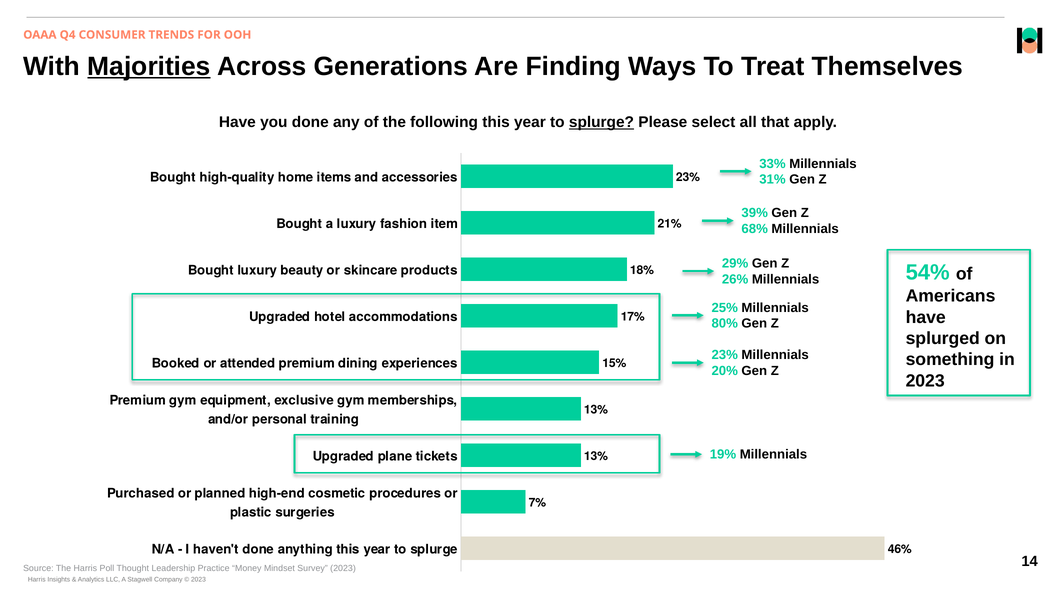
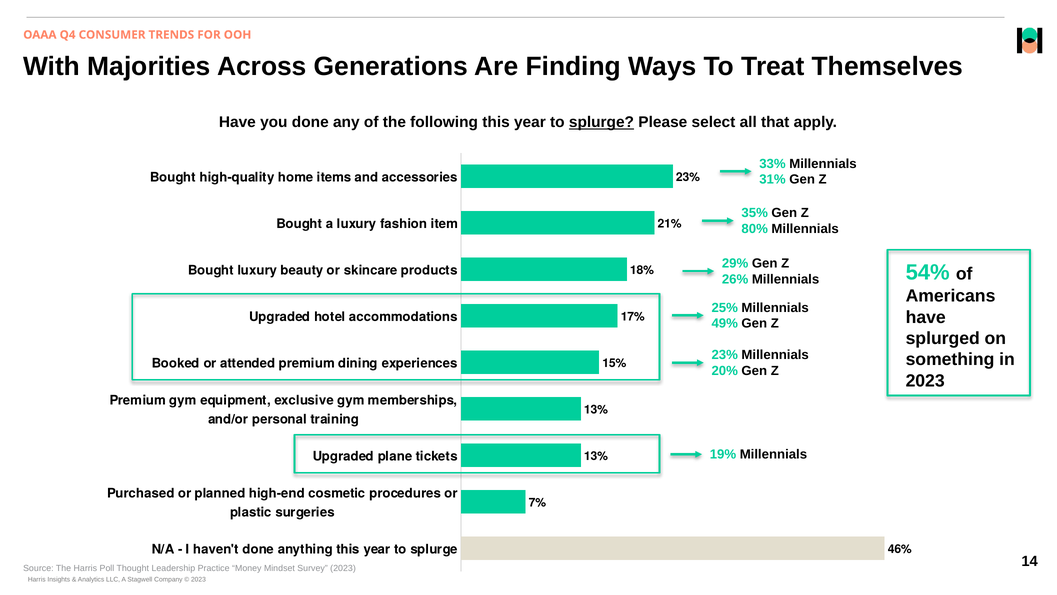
Majorities underline: present -> none
39%: 39% -> 35%
68%: 68% -> 80%
80%: 80% -> 49%
